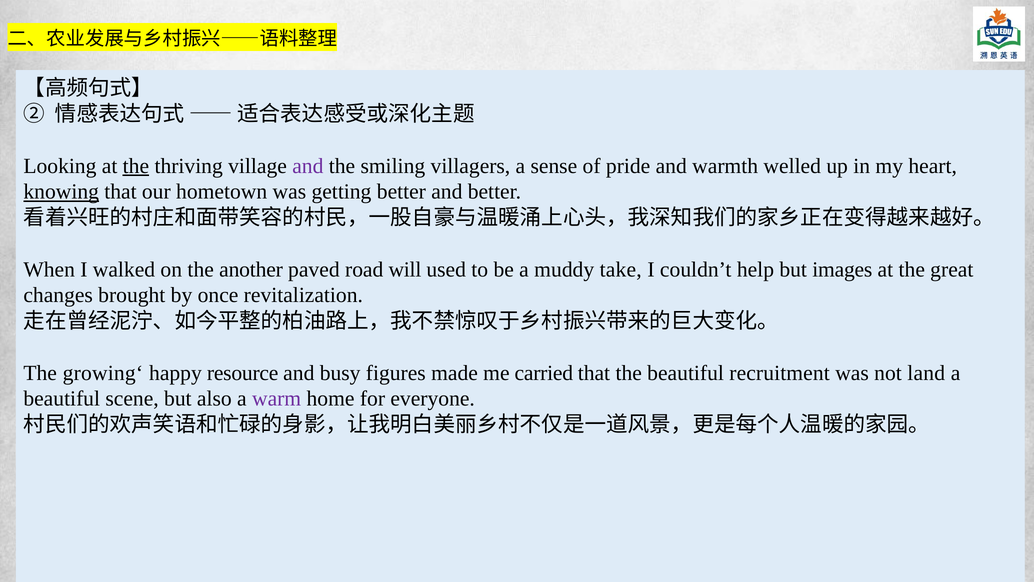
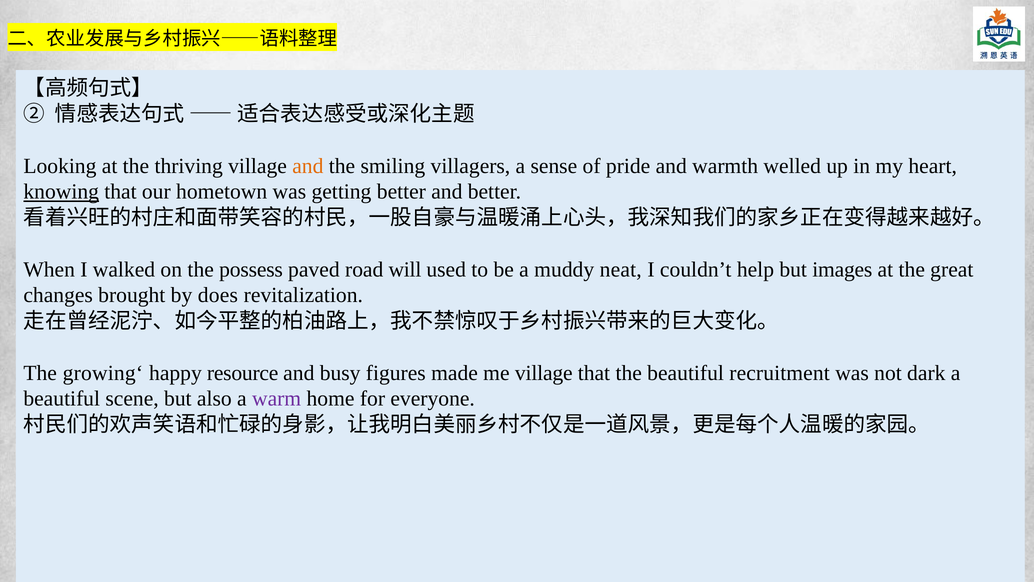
the at (136, 166) underline: present -> none
and at (308, 166) colour: purple -> orange
another: another -> possess
take: take -> neat
once: once -> does
me carried: carried -> village
land: land -> dark
